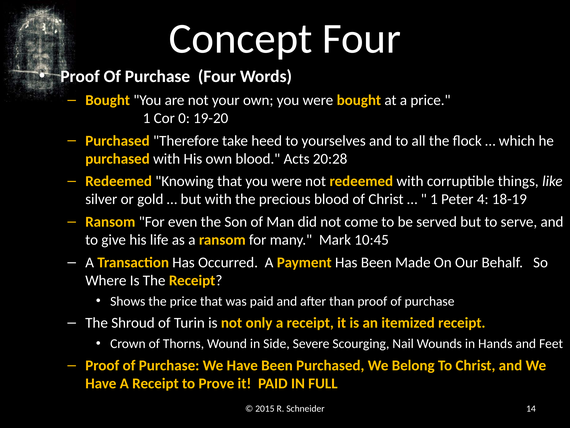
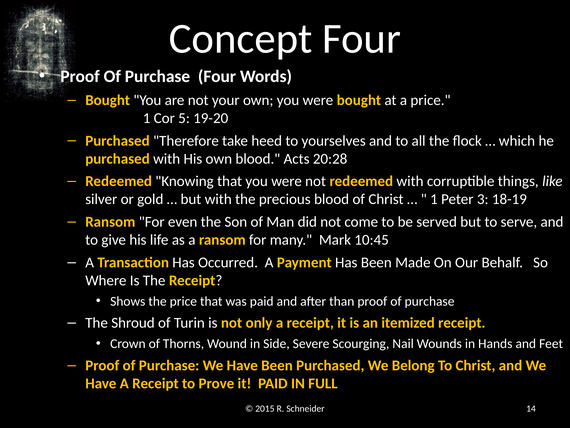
0: 0 -> 5
4: 4 -> 3
